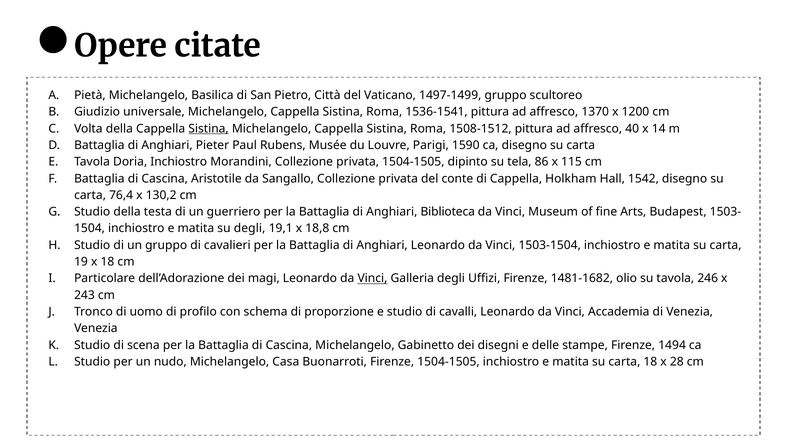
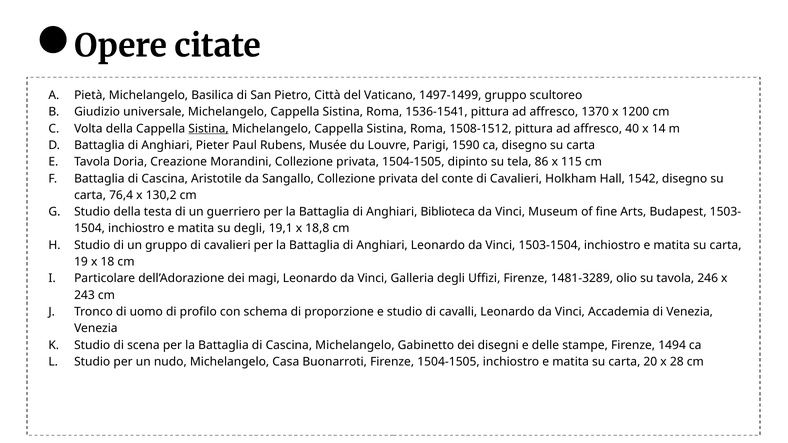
Doria Inchiostro: Inchiostro -> Creazione
conte di Cappella: Cappella -> Cavalieri
Vinci at (372, 279) underline: present -> none
1481-1682: 1481-1682 -> 1481-3289
carta 18: 18 -> 20
